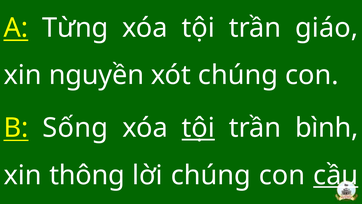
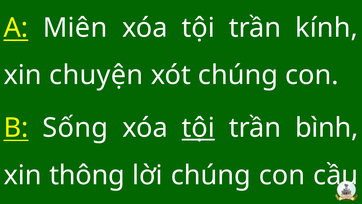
Từng: Từng -> Miên
giáo: giáo -> kính
nguyền: nguyền -> chuyện
cầu underline: present -> none
